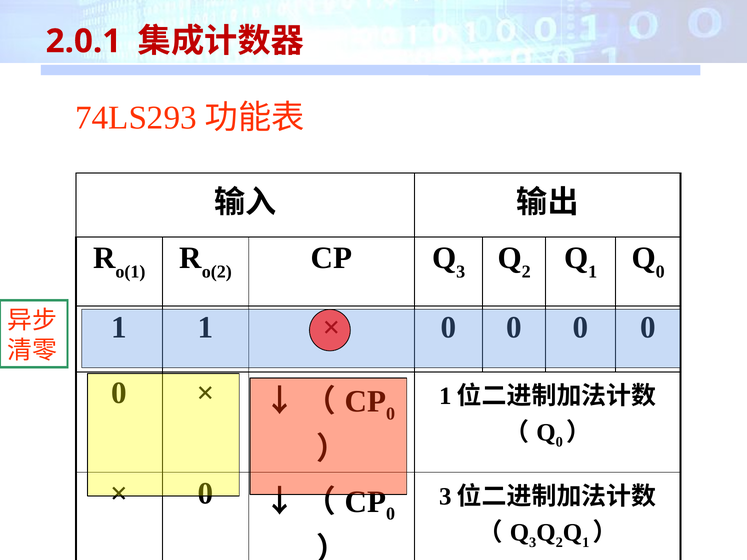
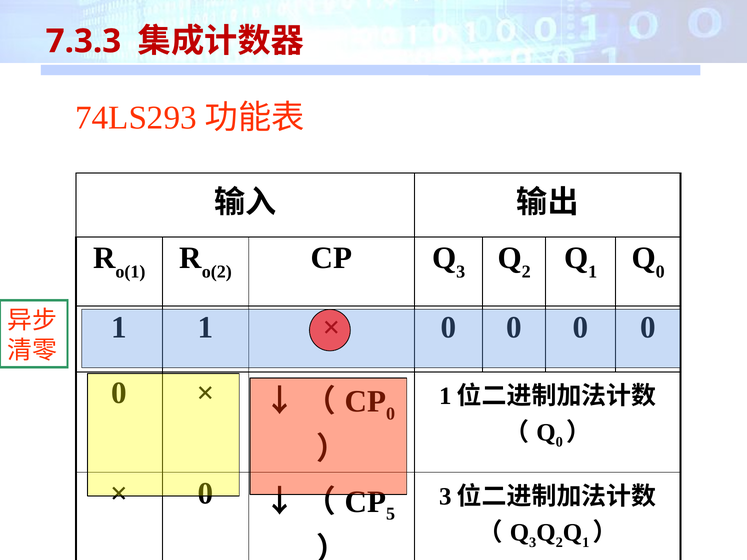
2.0.1: 2.0.1 -> 7.3.3
0 at (391, 514): 0 -> 5
